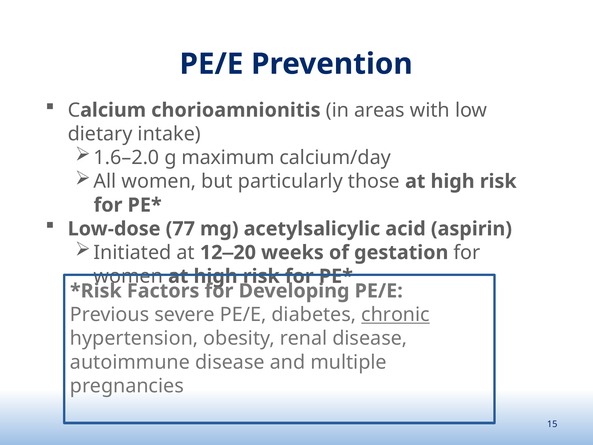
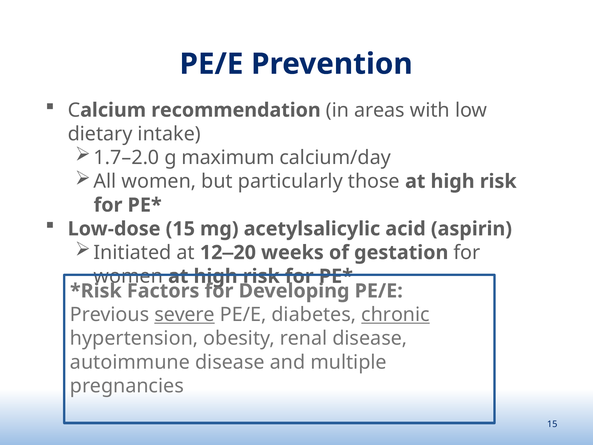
chorioamnionitis: chorioamnionitis -> recommendation
1.6–2.0: 1.6–2.0 -> 1.7–2.0
Low-dose 77: 77 -> 15
severe underline: none -> present
